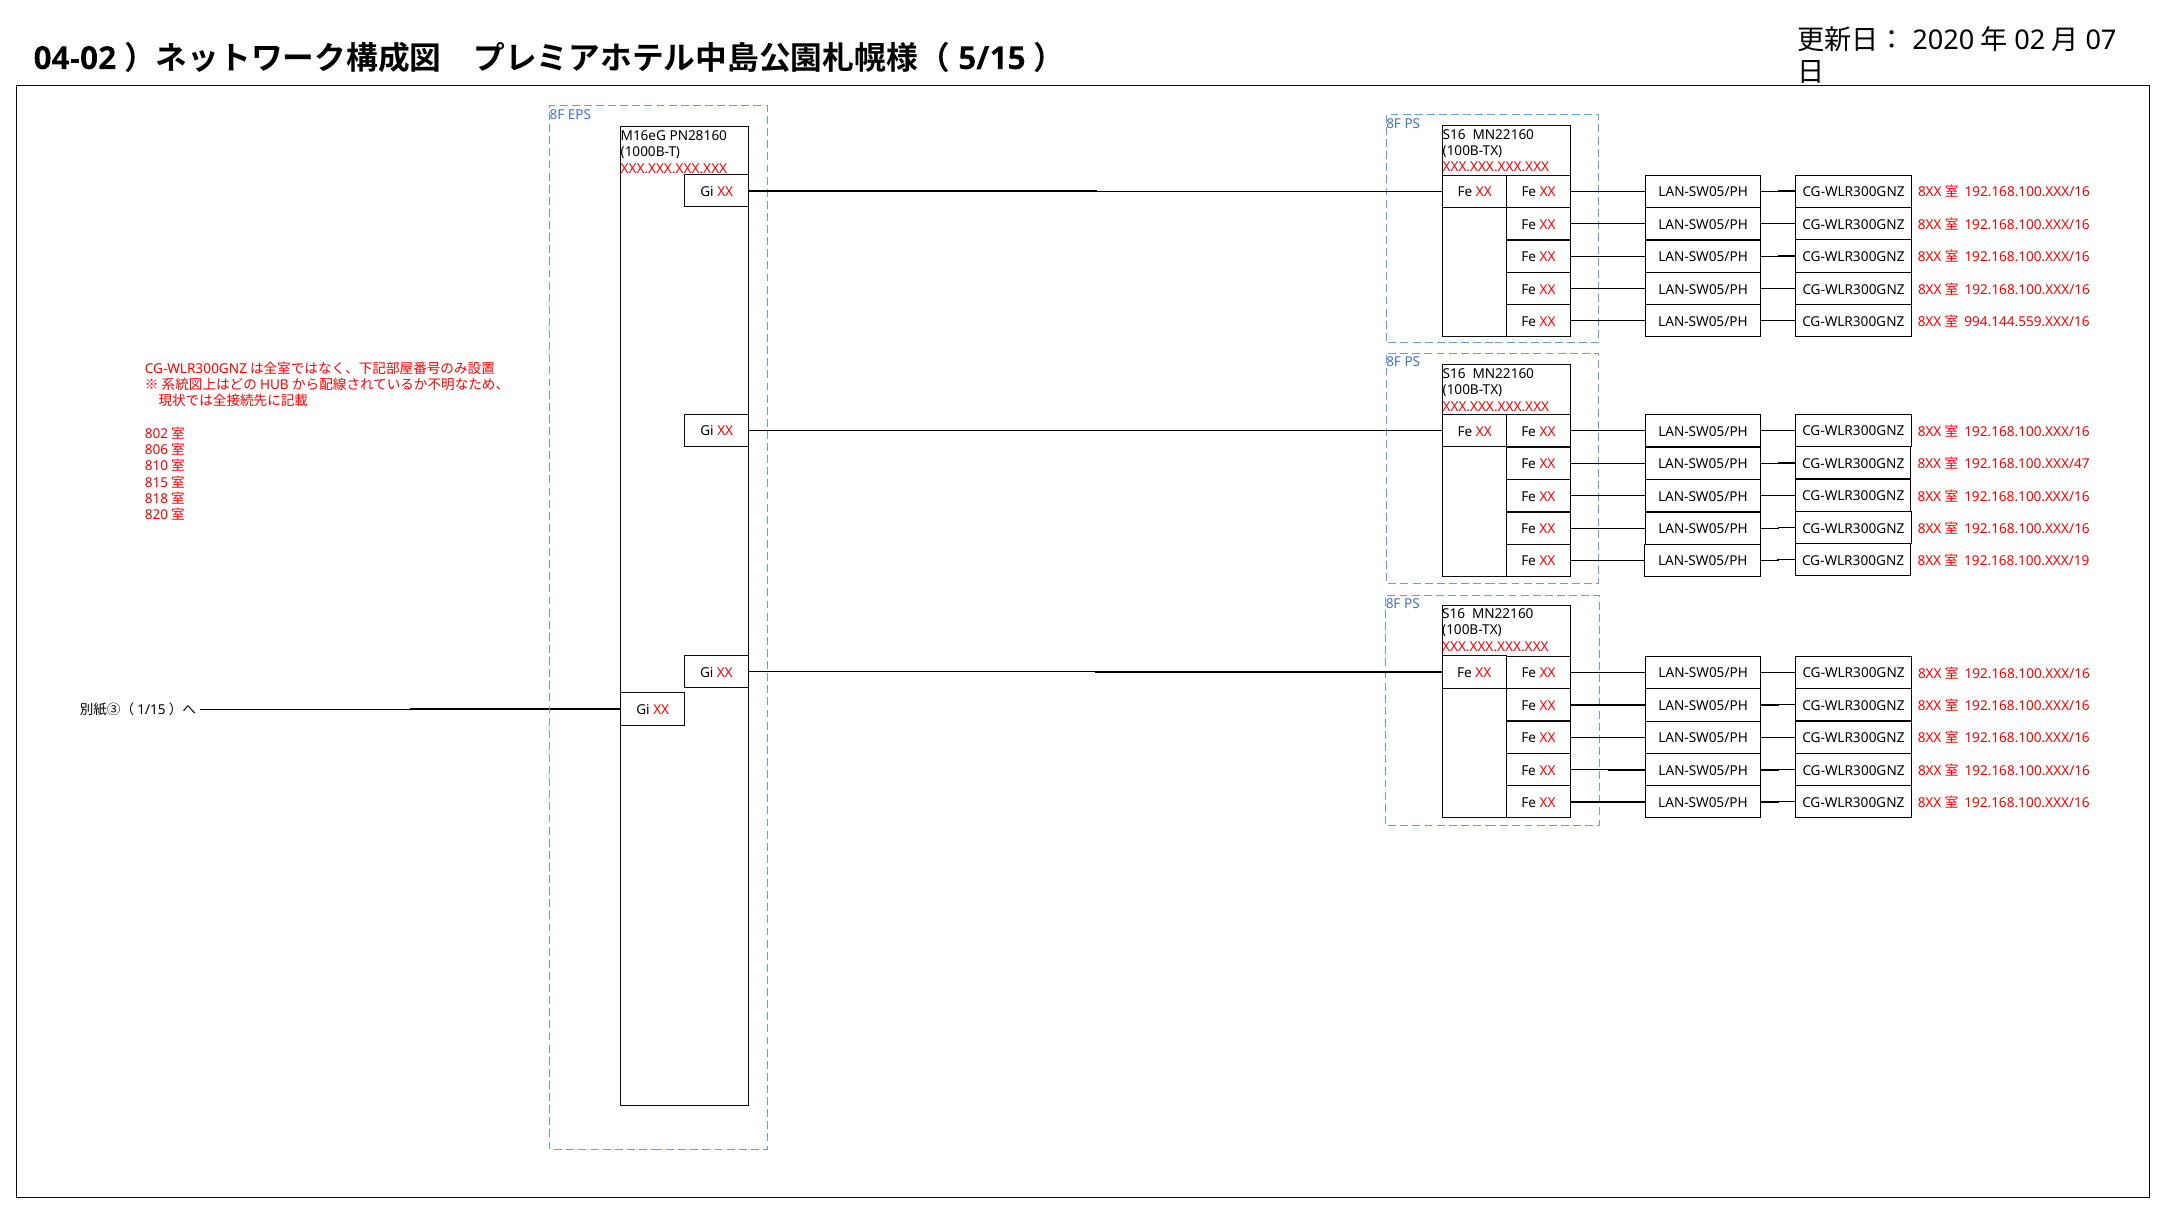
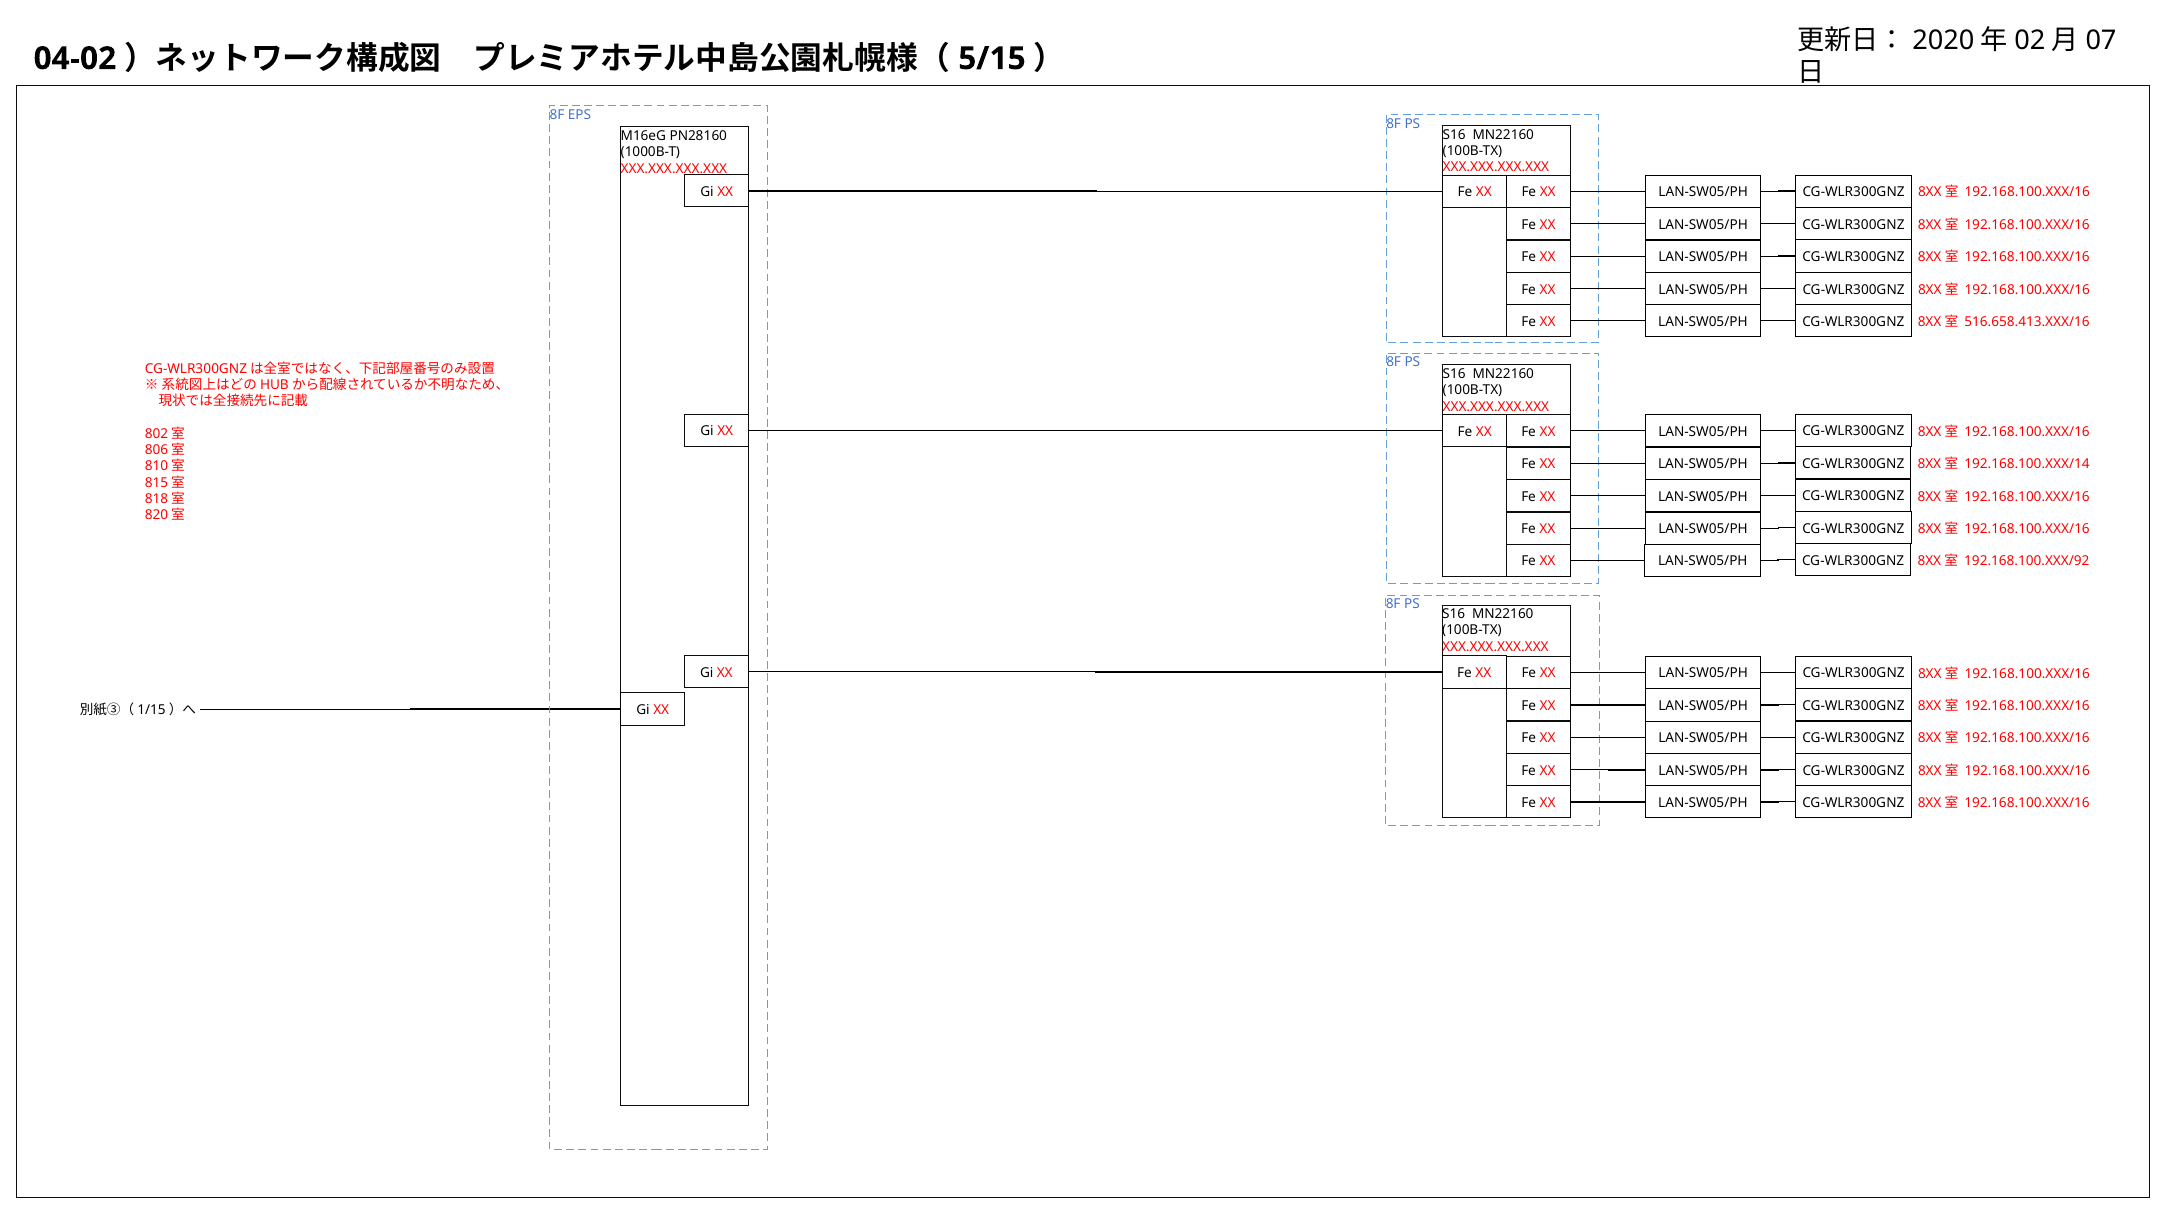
994.144.559.XXX/16: 994.144.559.XXX/16 -> 516.658.413.XXX/16
192.168.100.XXX/47: 192.168.100.XXX/47 -> 192.168.100.XXX/14
192.168.100.XXX/19: 192.168.100.XXX/19 -> 192.168.100.XXX/92
